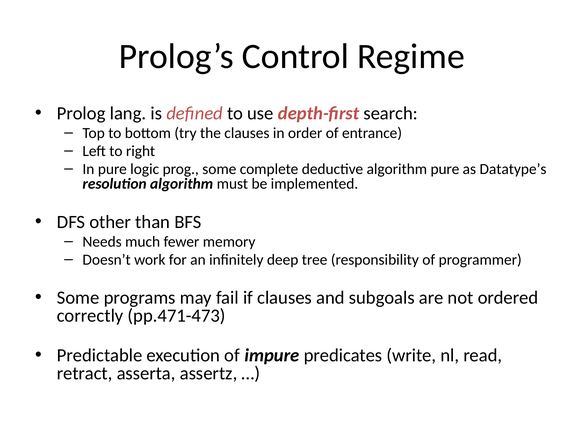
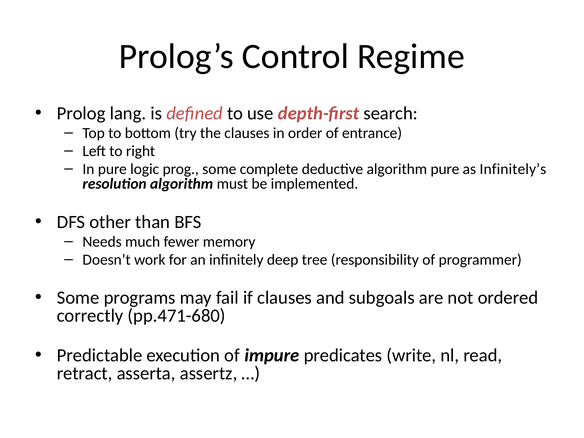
Datatype’s: Datatype’s -> Infinitely’s
pp.471-473: pp.471-473 -> pp.471-680
